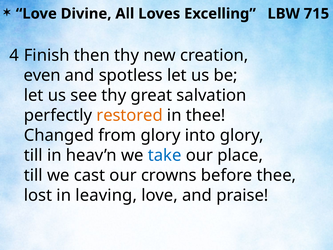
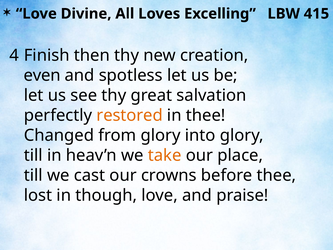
715: 715 -> 415
take colour: blue -> orange
leaving: leaving -> though
